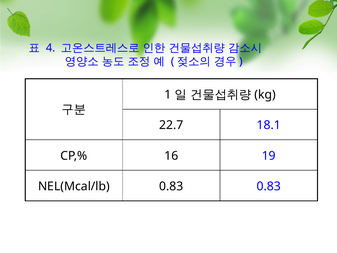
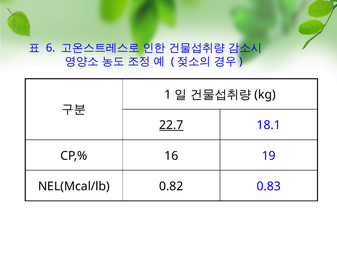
4: 4 -> 6
22.7 underline: none -> present
NEL(Mcal/lb 0.83: 0.83 -> 0.82
